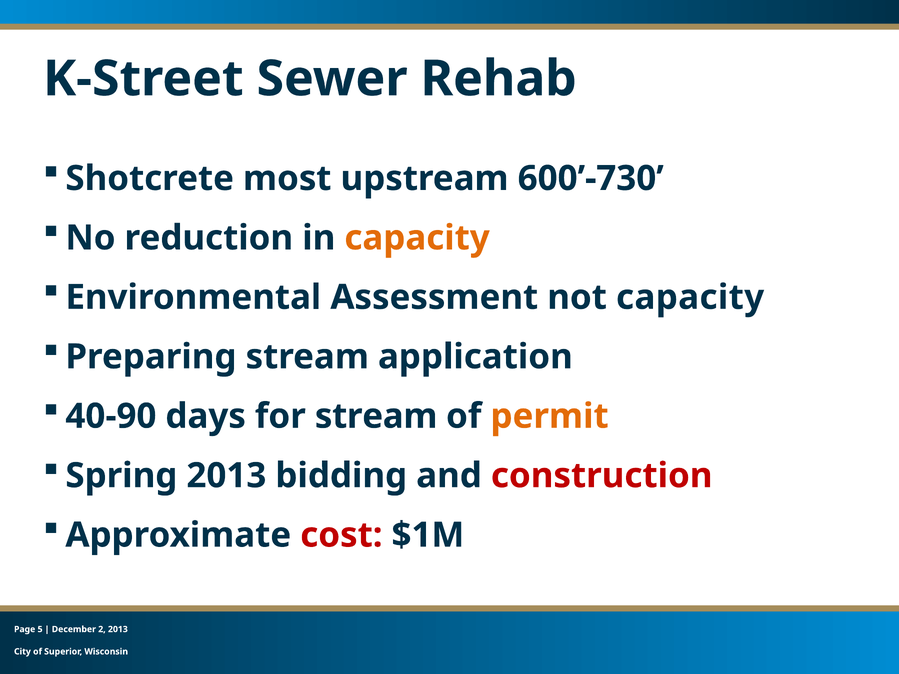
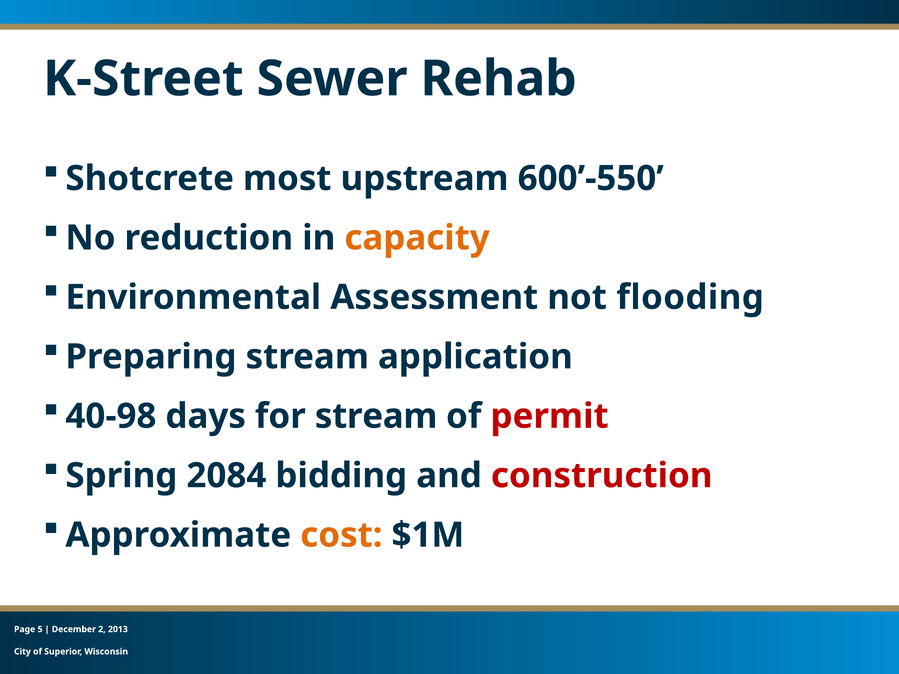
600’-730: 600’-730 -> 600’-550
not capacity: capacity -> flooding
40-90: 40-90 -> 40-98
permit colour: orange -> red
Spring 2013: 2013 -> 2084
cost colour: red -> orange
